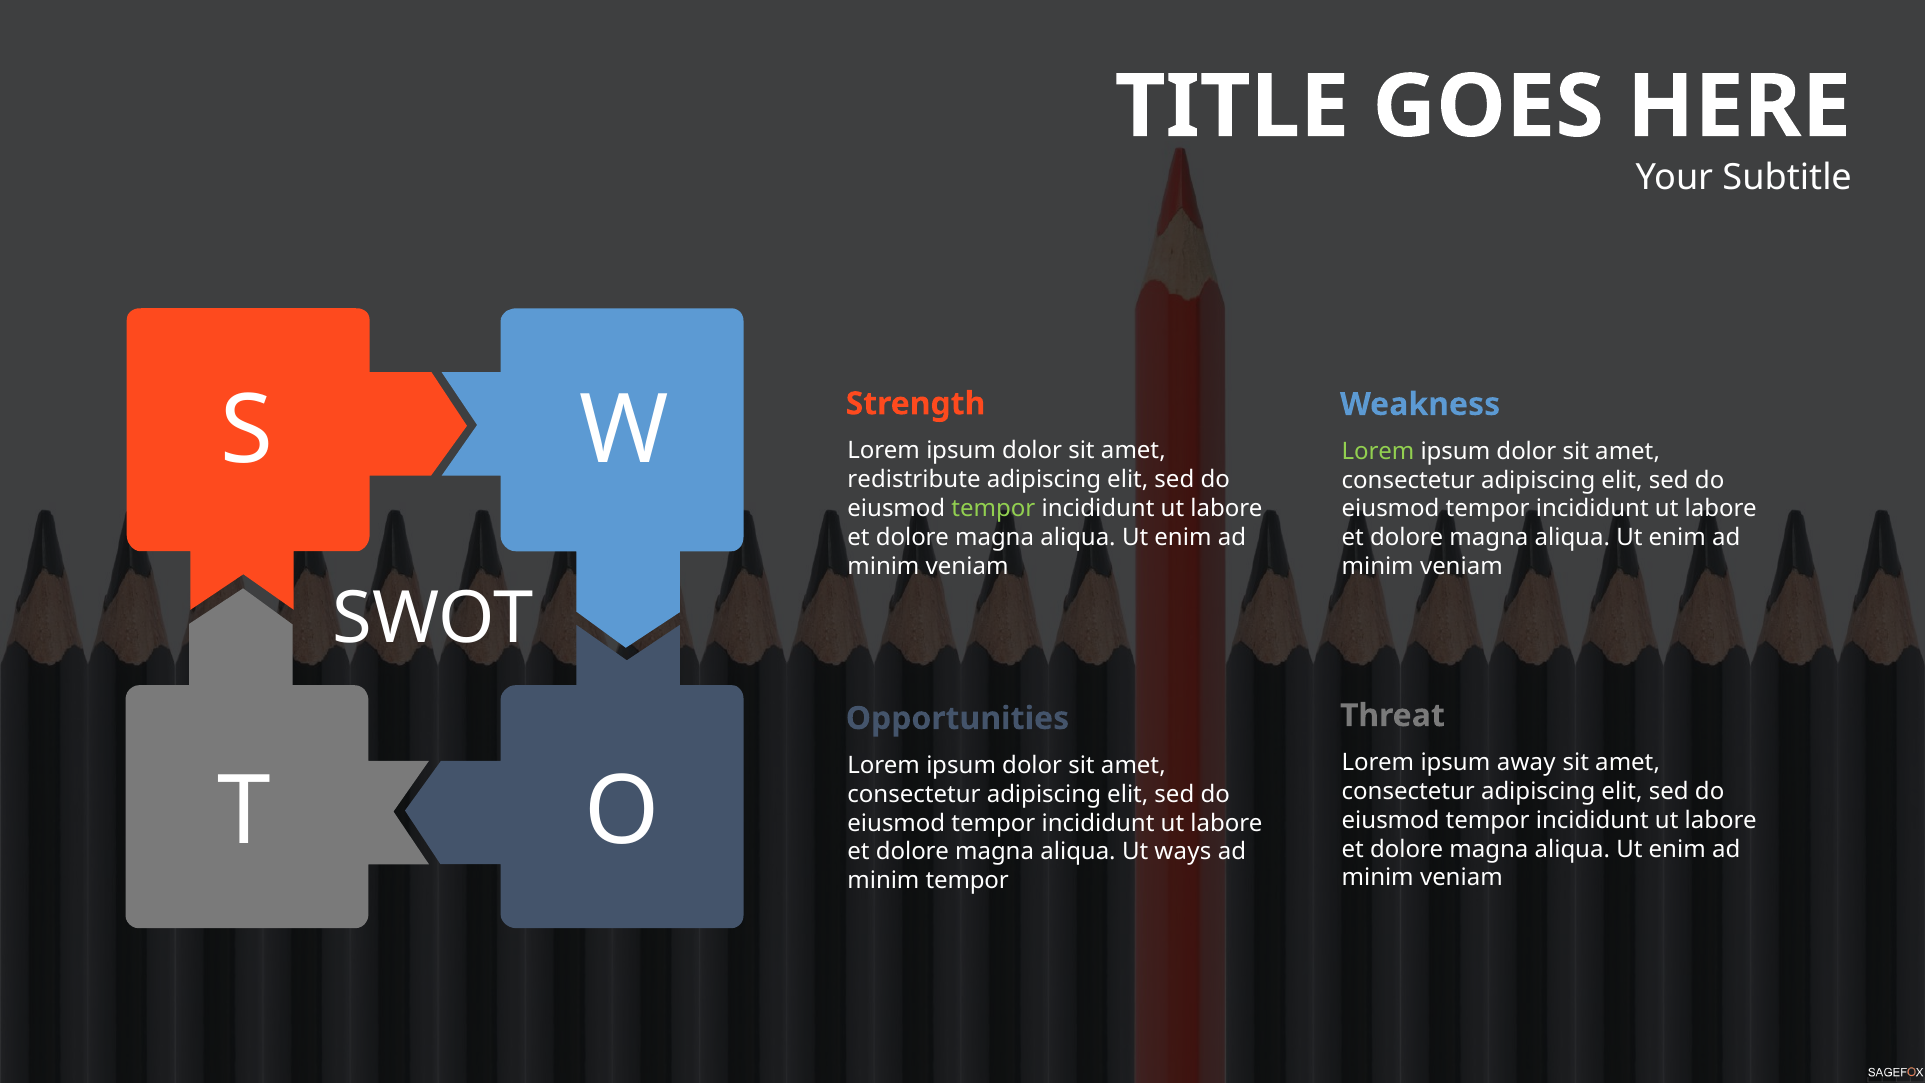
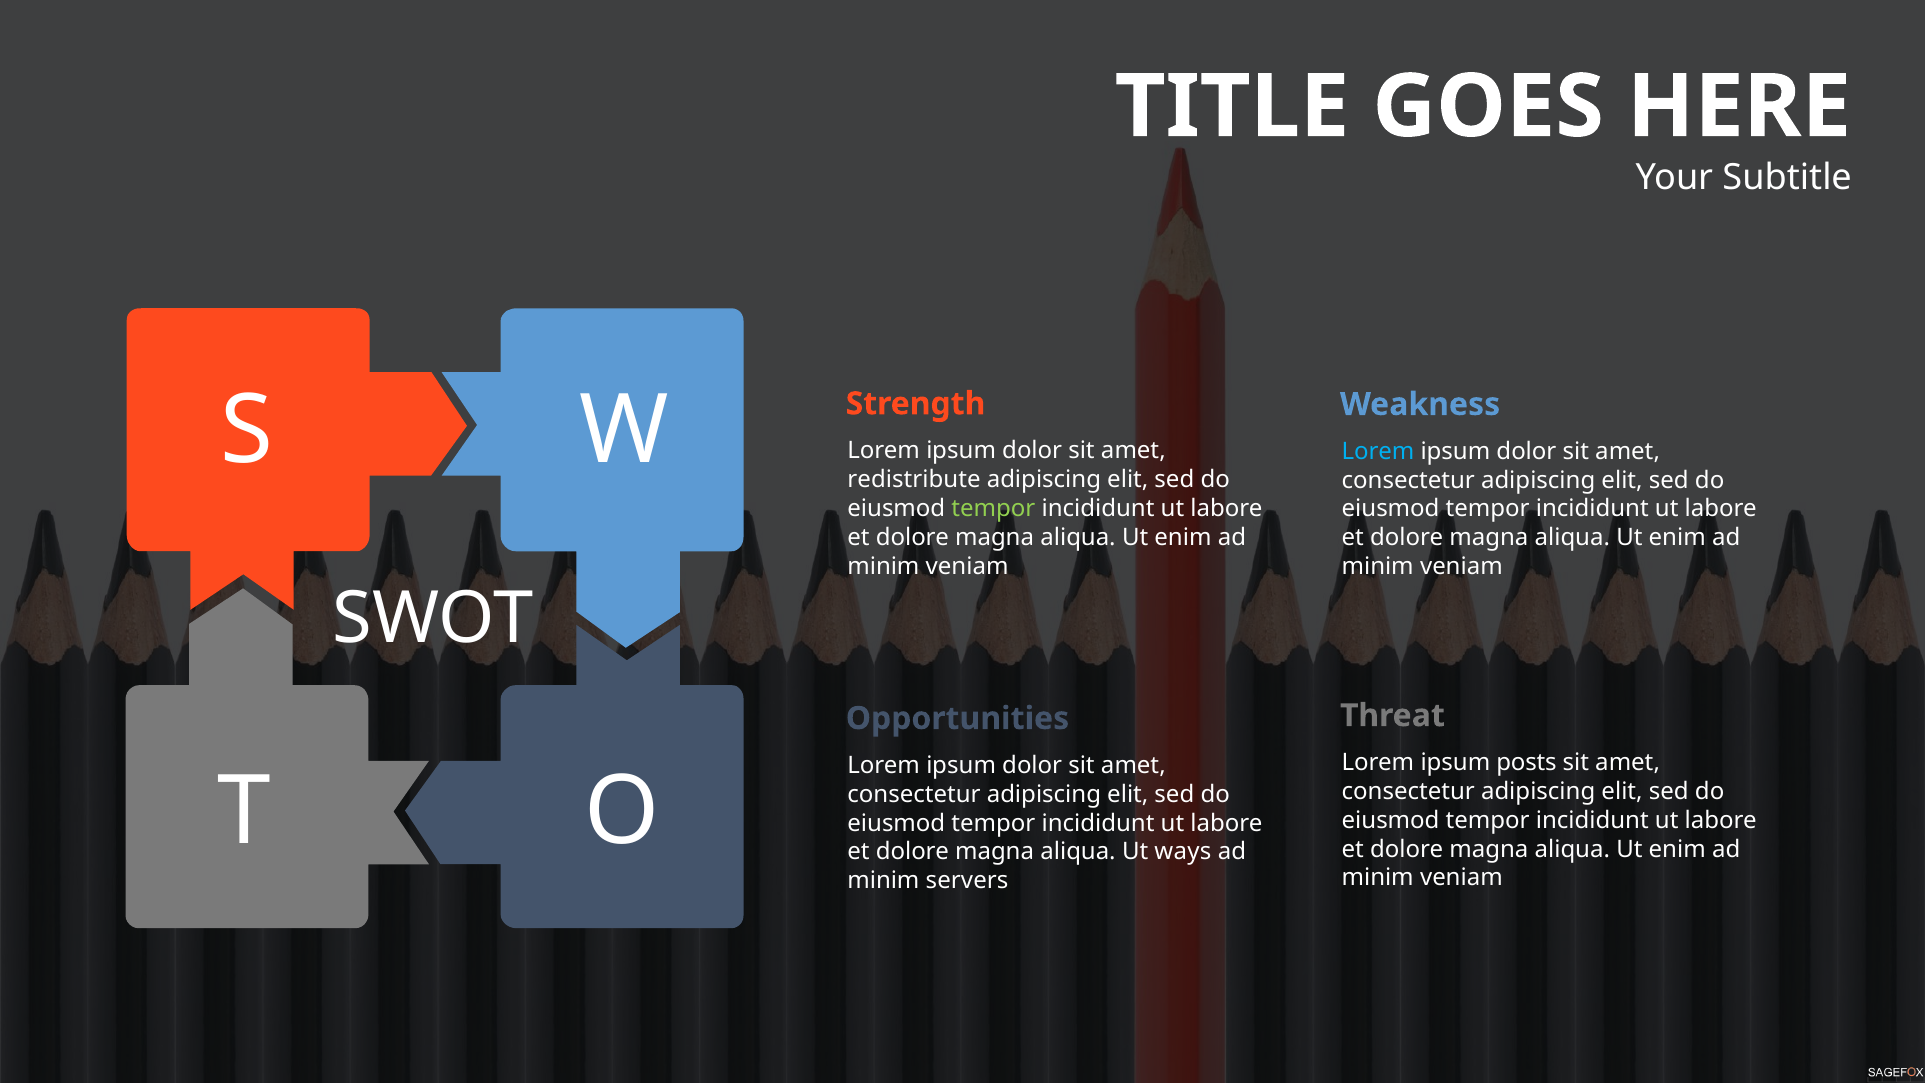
Lorem at (1378, 451) colour: light green -> light blue
away: away -> posts
minim tempor: tempor -> servers
